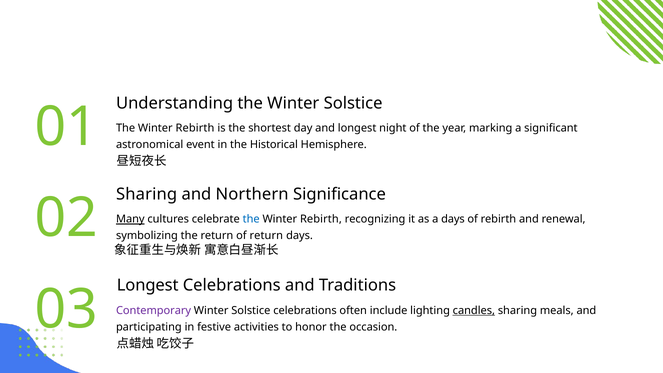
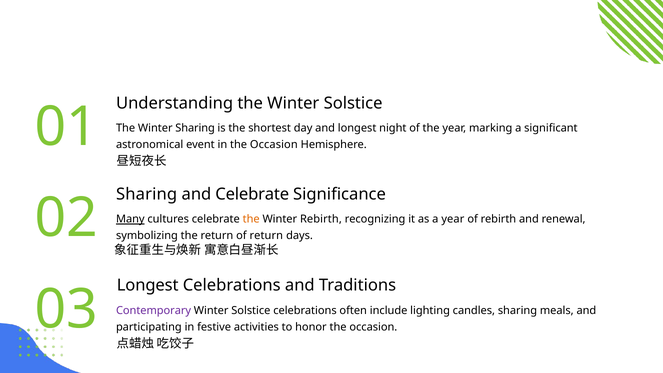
Rebirth at (195, 128): Rebirth -> Sharing
in the Historical: Historical -> Occasion
and Northern: Northern -> Celebrate
the at (251, 219) colour: blue -> orange
a days: days -> year
candles underline: present -> none
